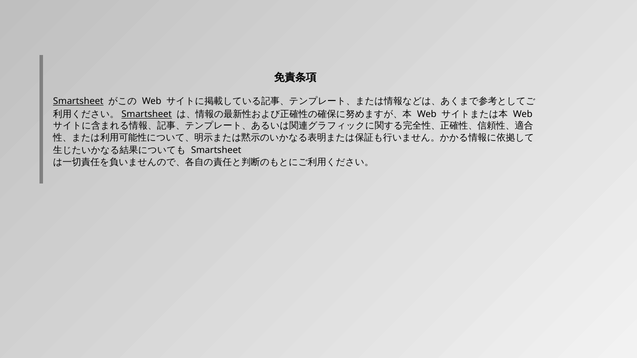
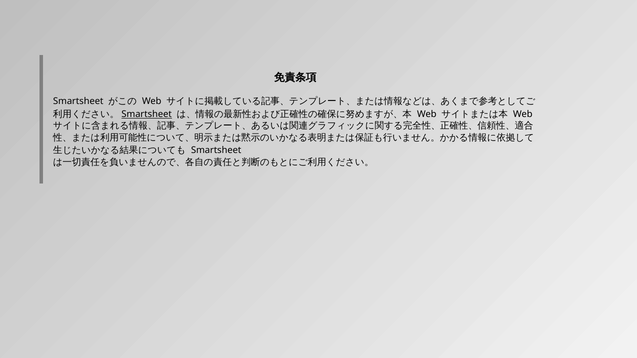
Smartsheet at (78, 102) underline: present -> none
